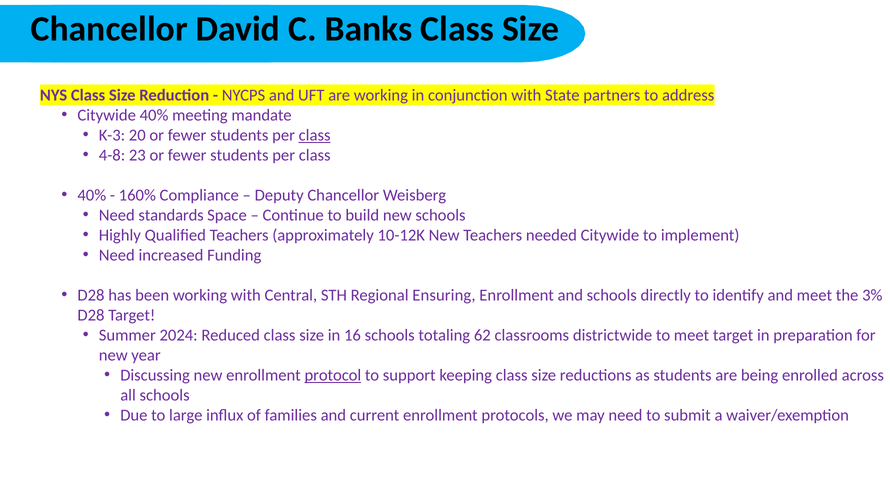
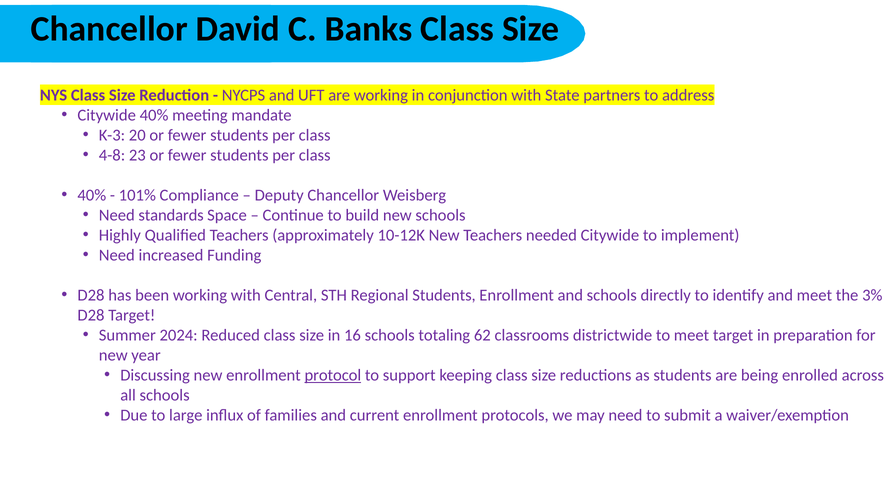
class at (315, 135) underline: present -> none
160%: 160% -> 101%
Regional Ensuring: Ensuring -> Students
